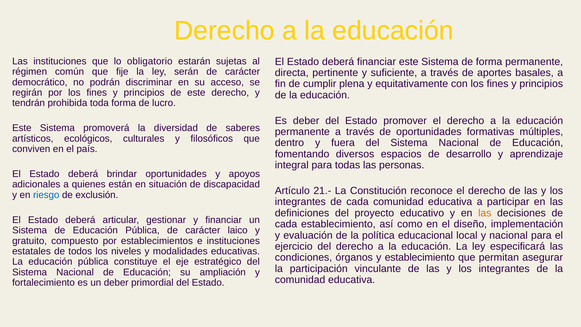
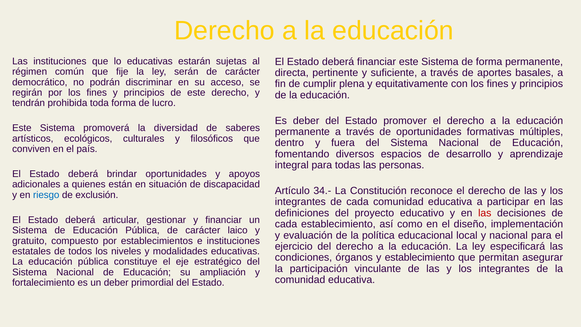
lo obligatorio: obligatorio -> educativas
21.-: 21.- -> 34.-
las at (485, 213) colour: orange -> red
